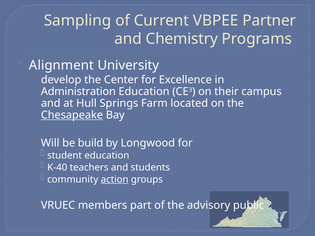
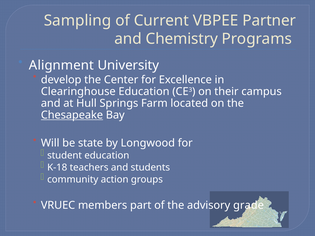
Administration: Administration -> Clearinghouse
build: build -> state
K-40: K-40 -> K-18
action underline: present -> none
public: public -> grade
